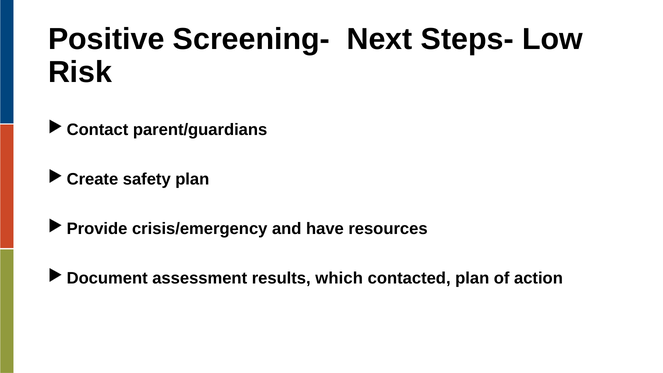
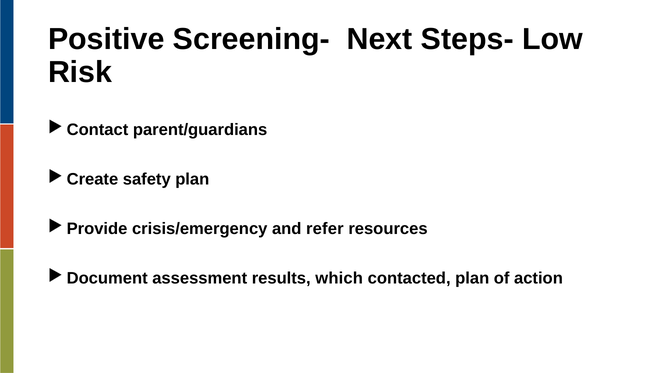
have: have -> refer
